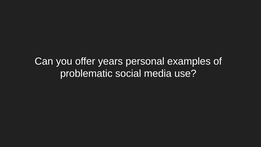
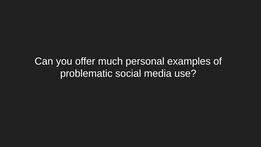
years: years -> much
